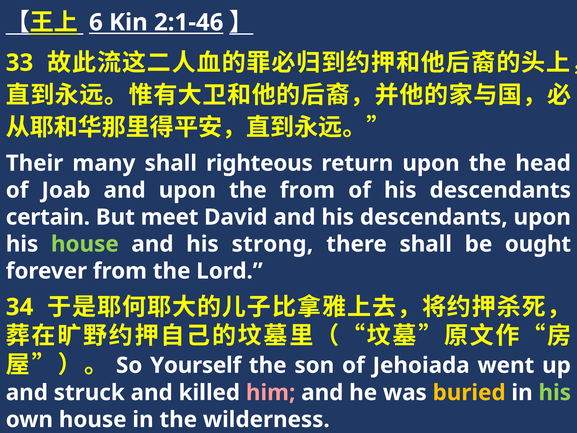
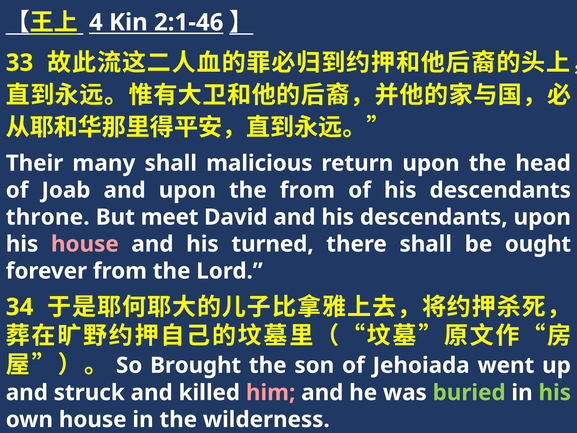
6: 6 -> 4
righteous: righteous -> malicious
certain: certain -> throne
house at (85, 244) colour: light green -> pink
strong: strong -> turned
Yourself: Yourself -> Brought
buried colour: yellow -> light green
